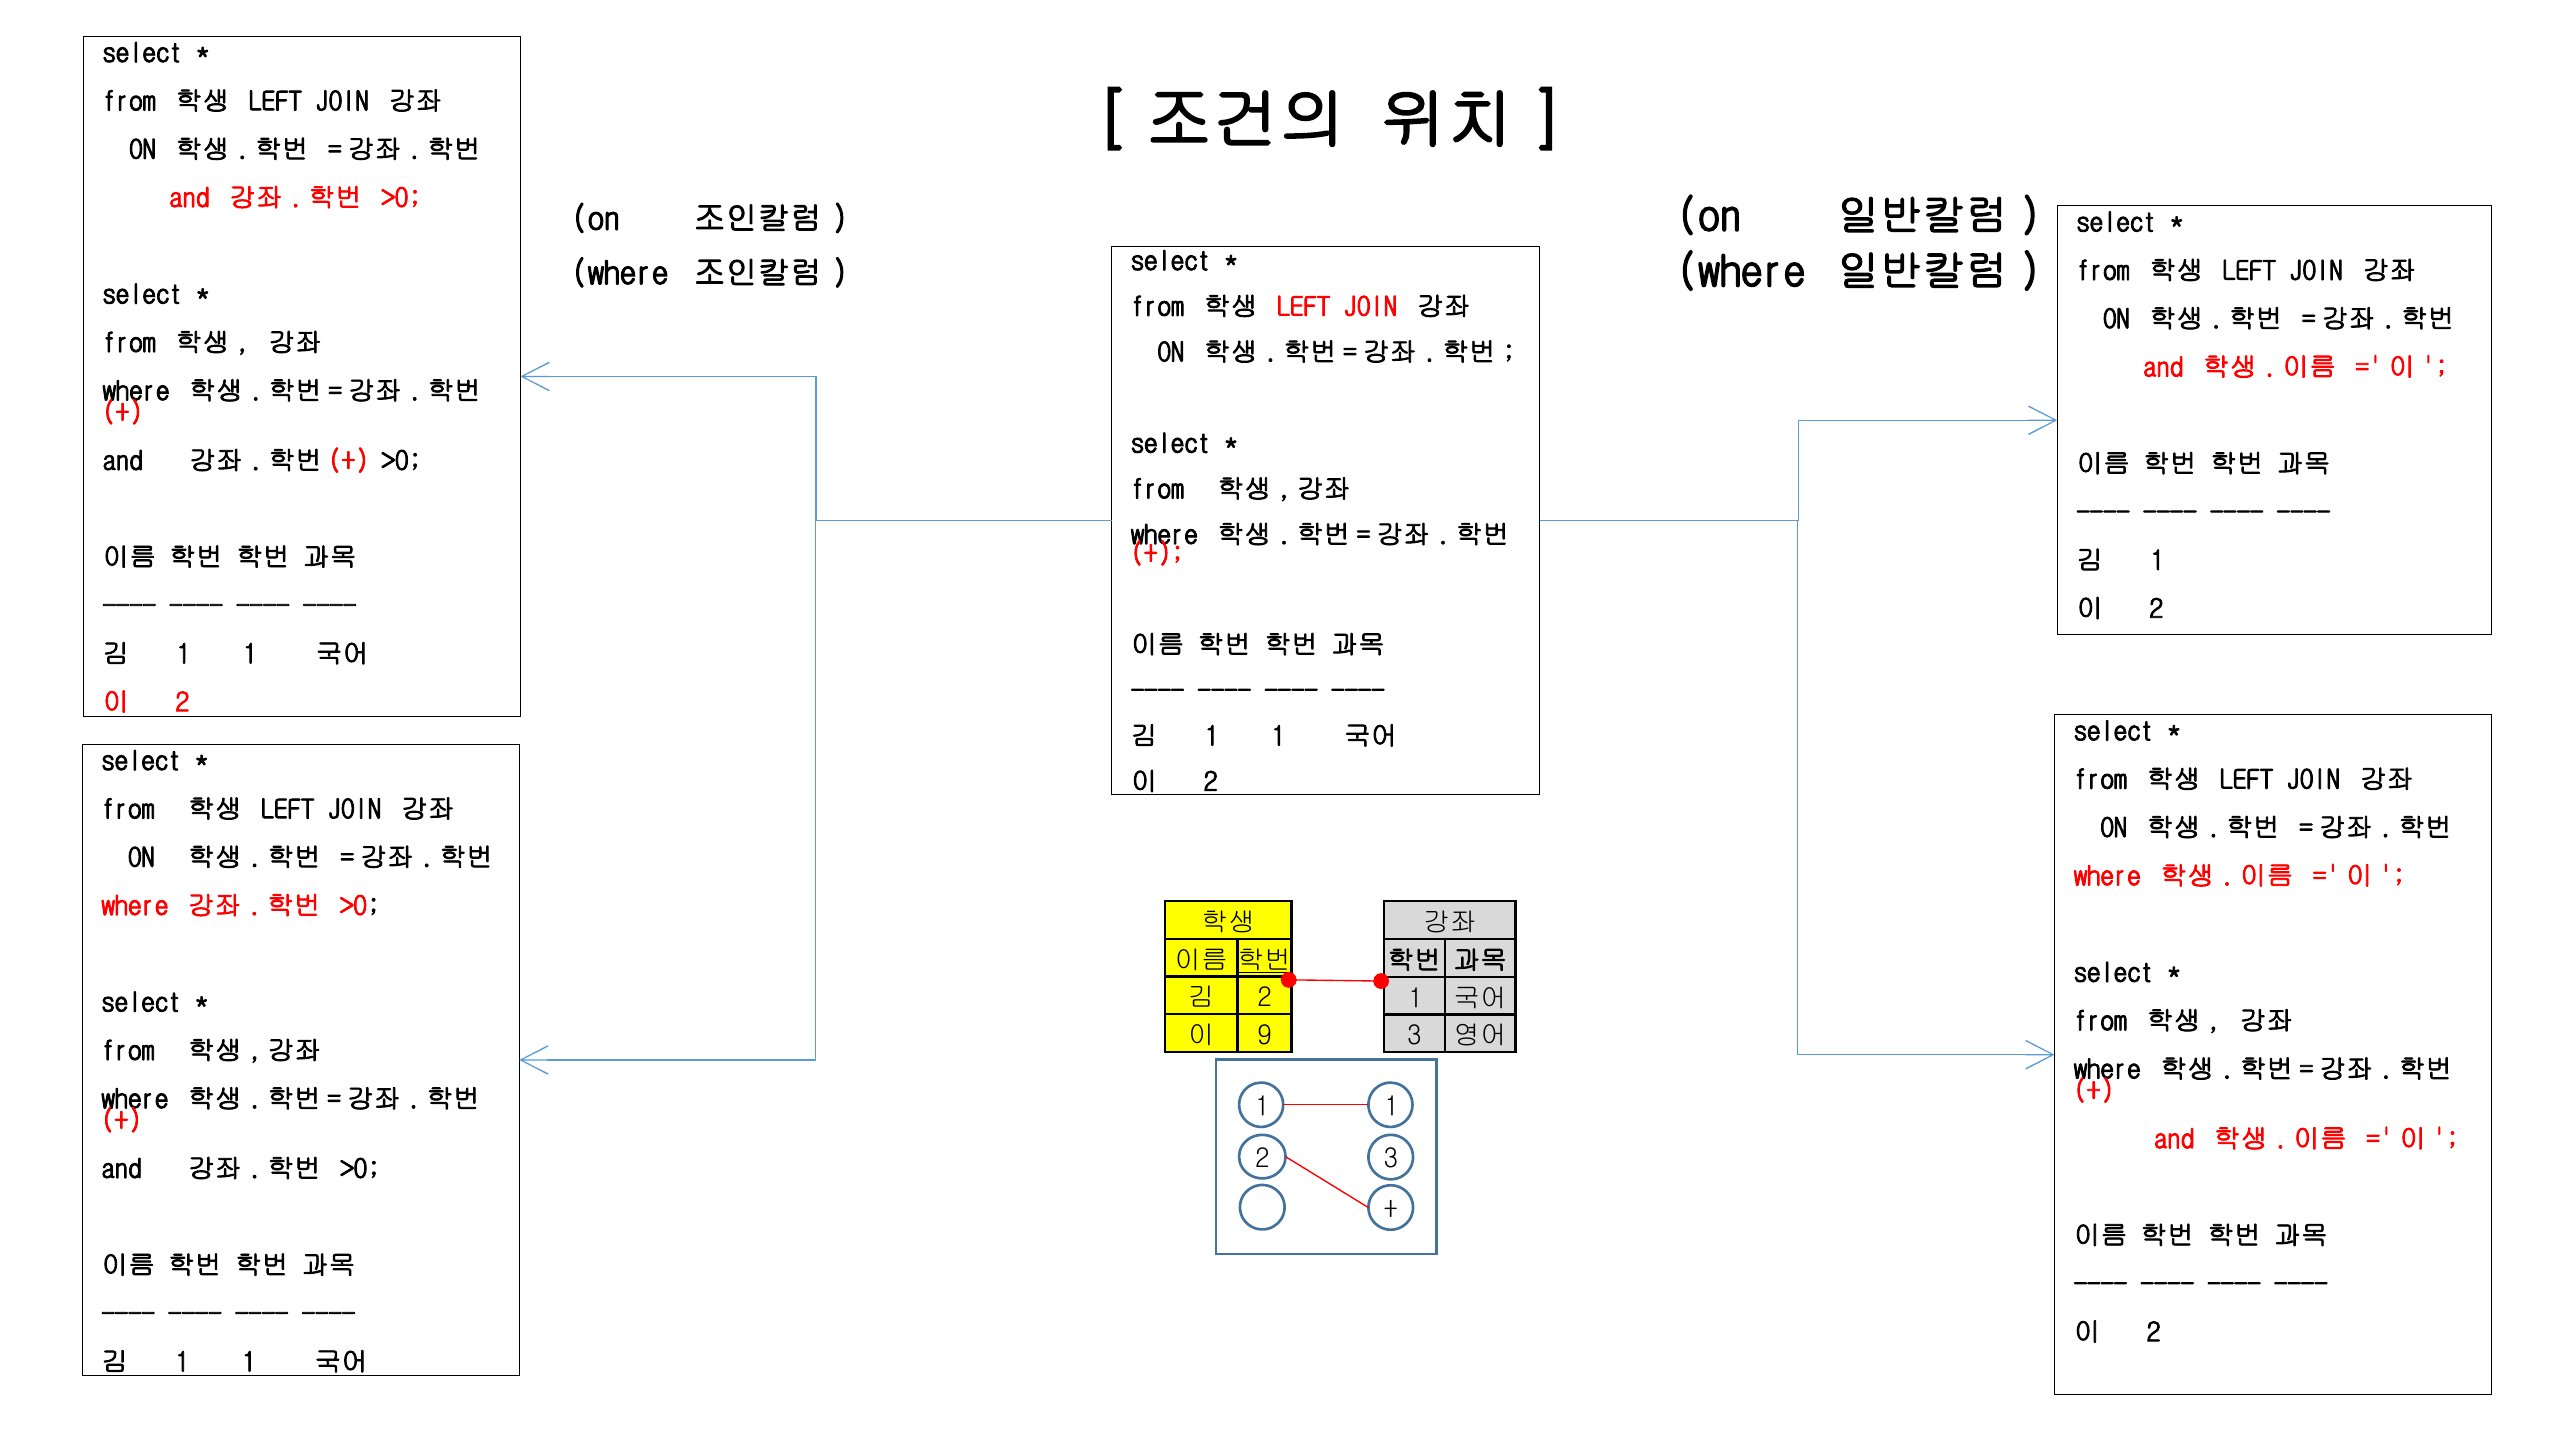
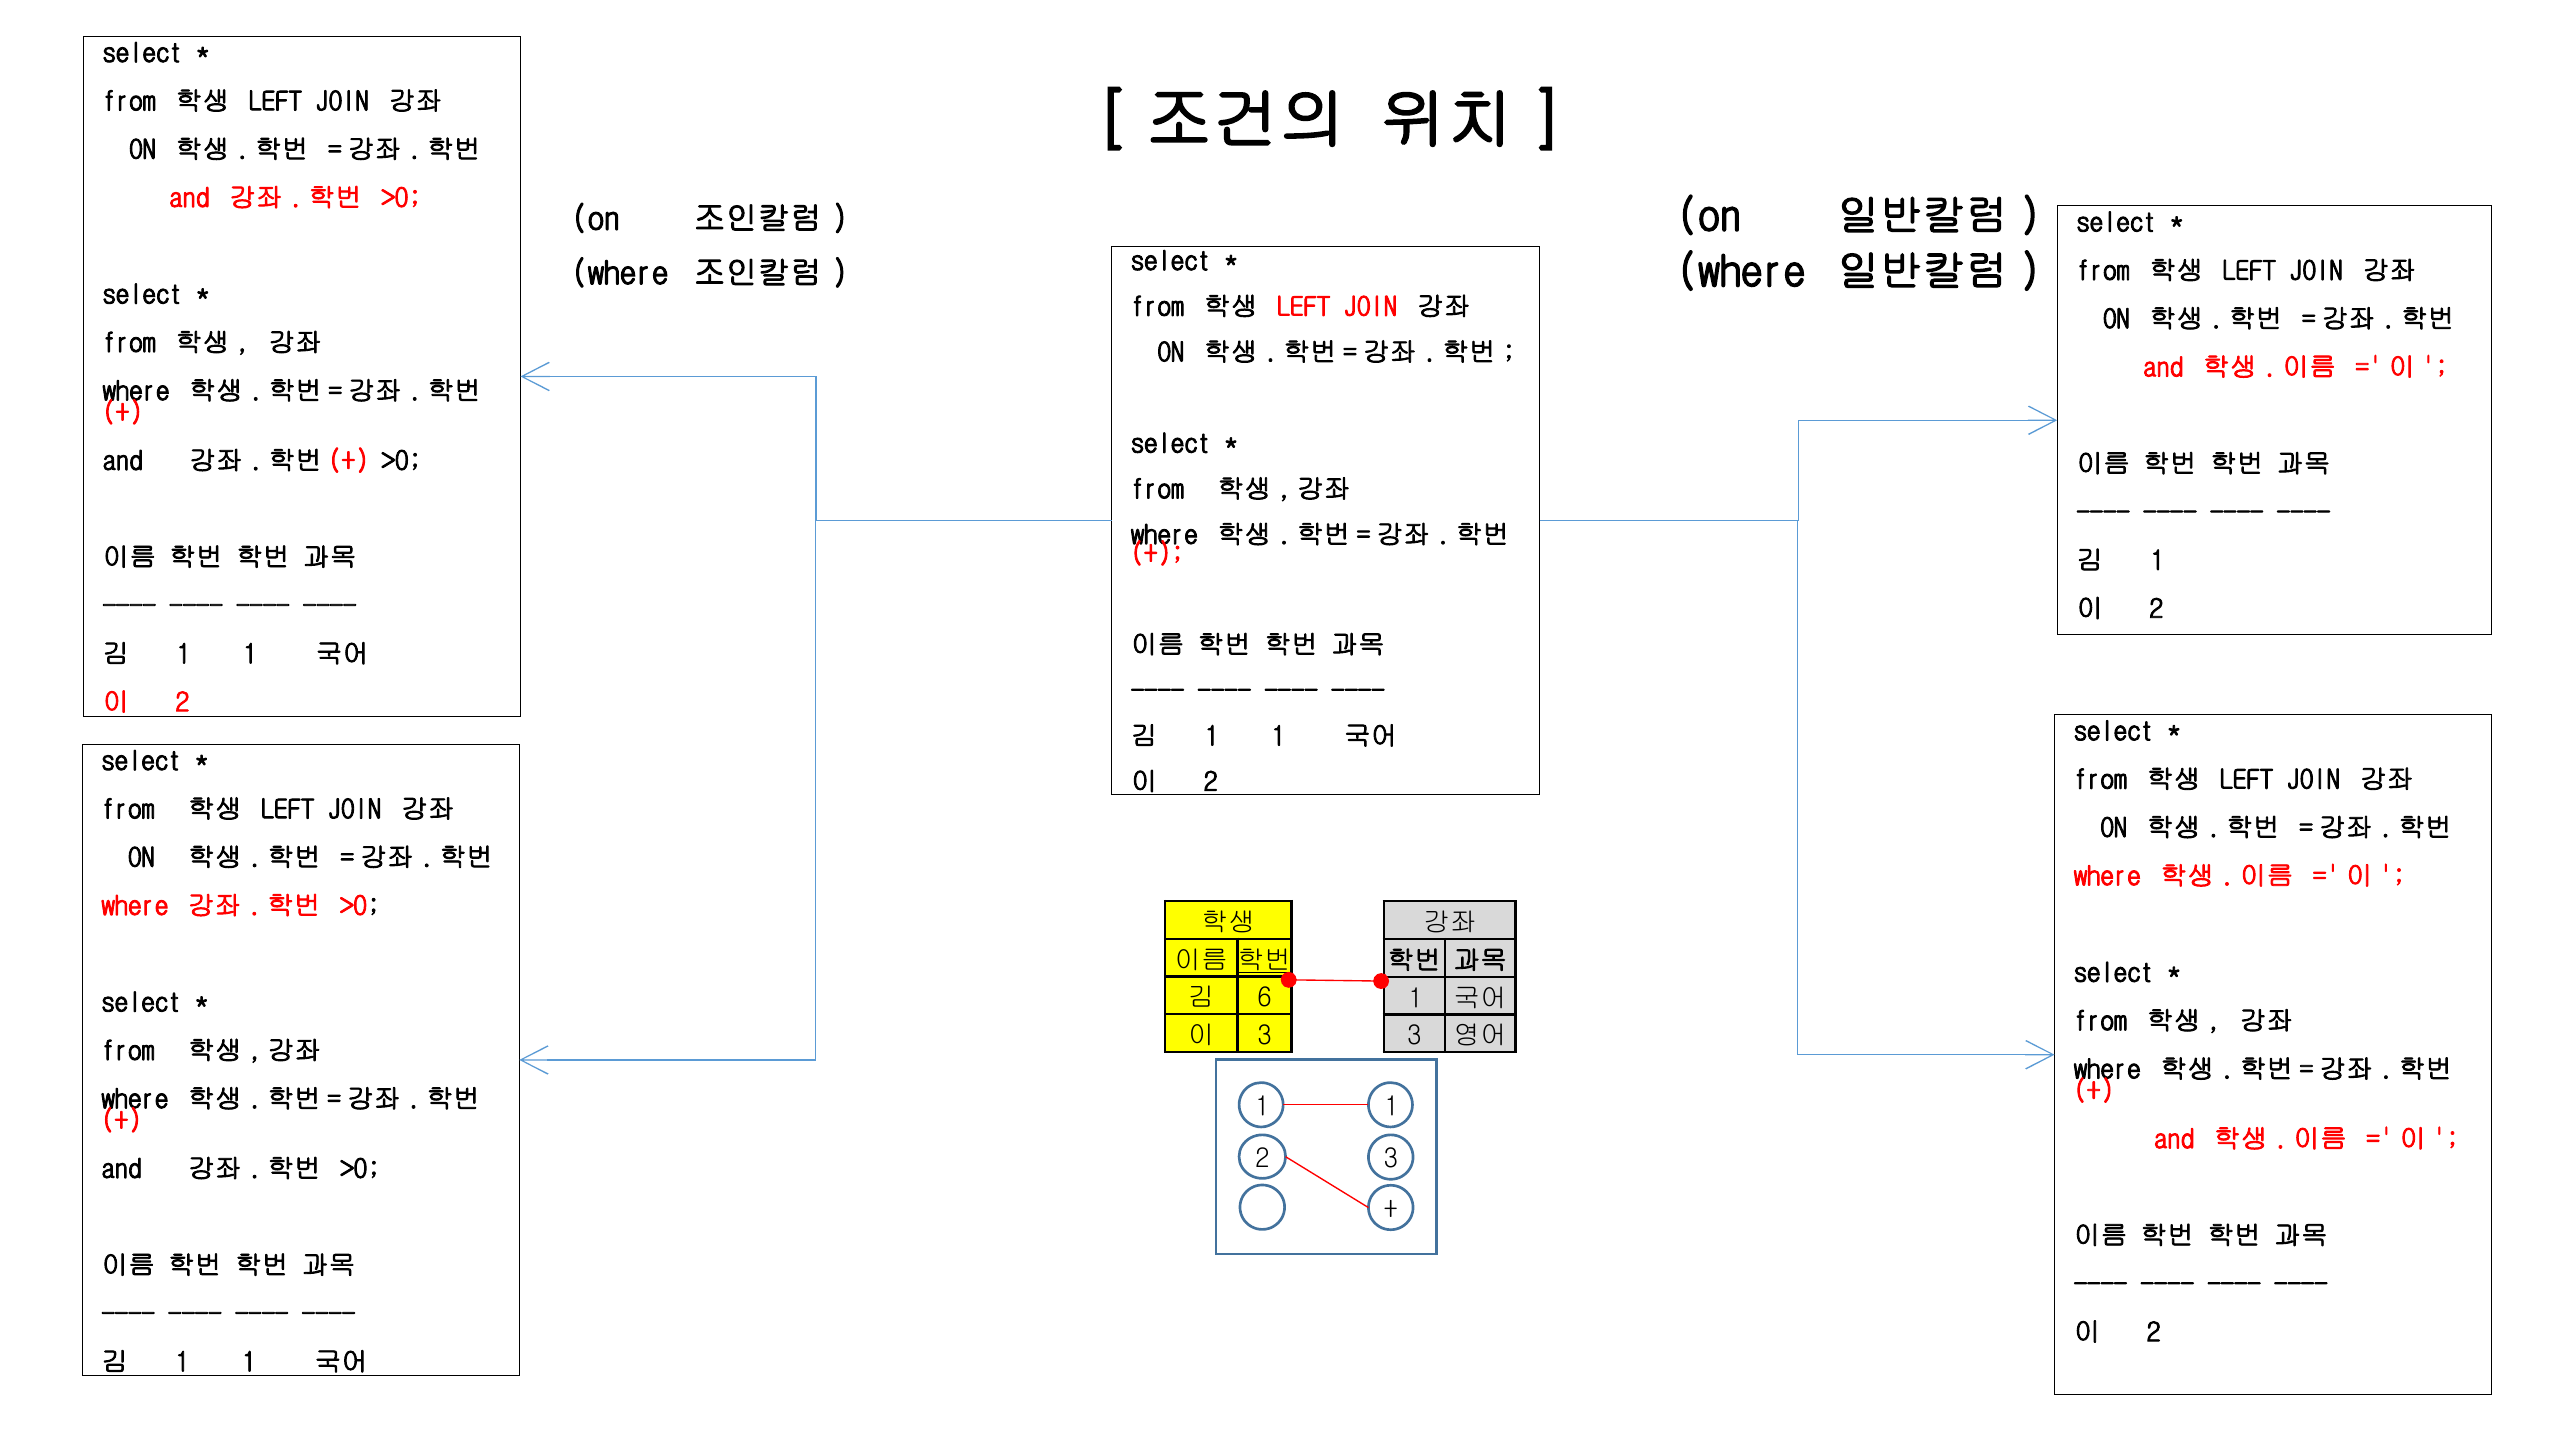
2 at (1265, 998): 2 -> 6
9 at (1265, 1036): 9 -> 3
